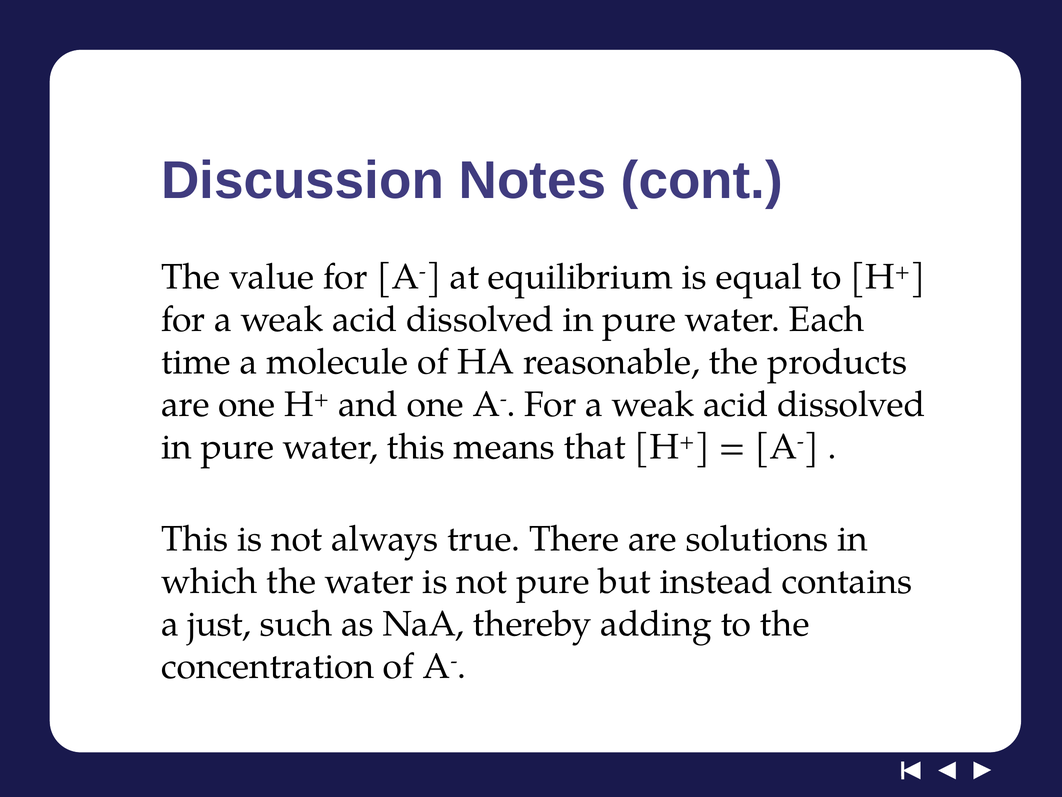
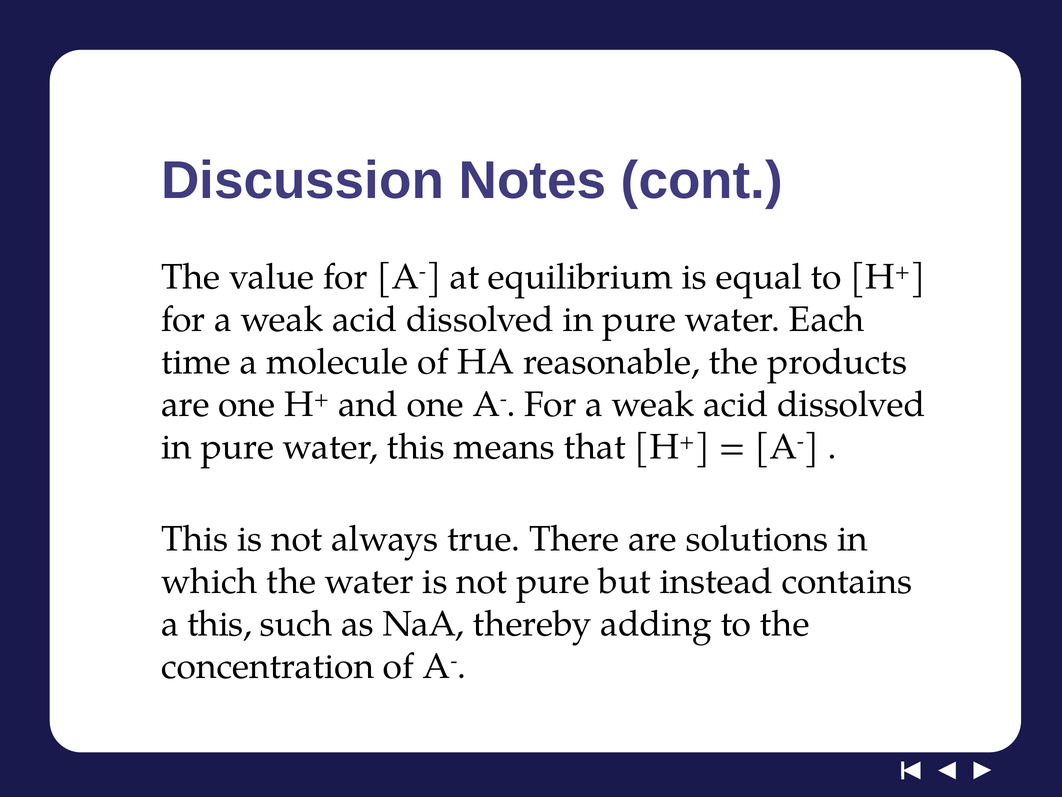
a just: just -> this
